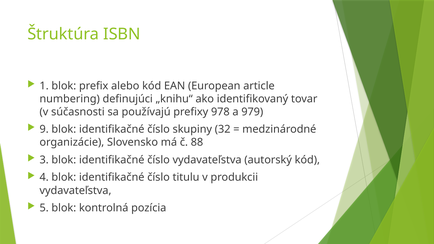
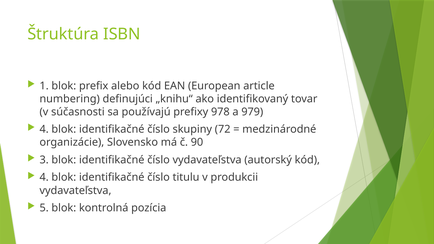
9 at (44, 129): 9 -> 4
32: 32 -> 72
88: 88 -> 90
